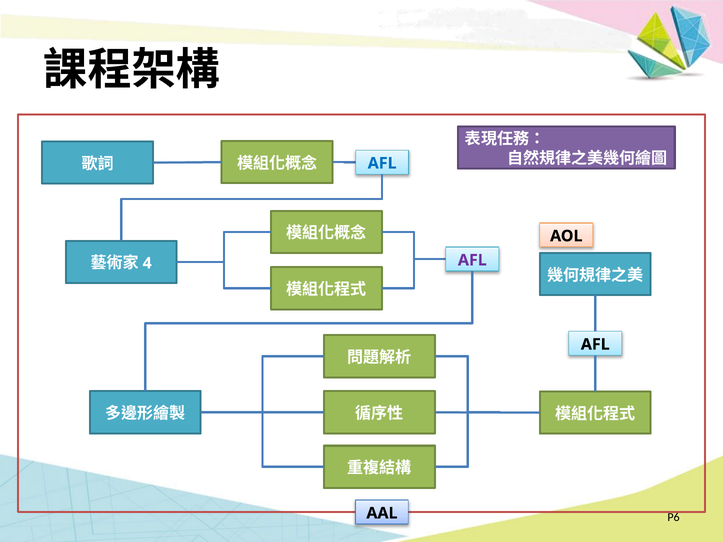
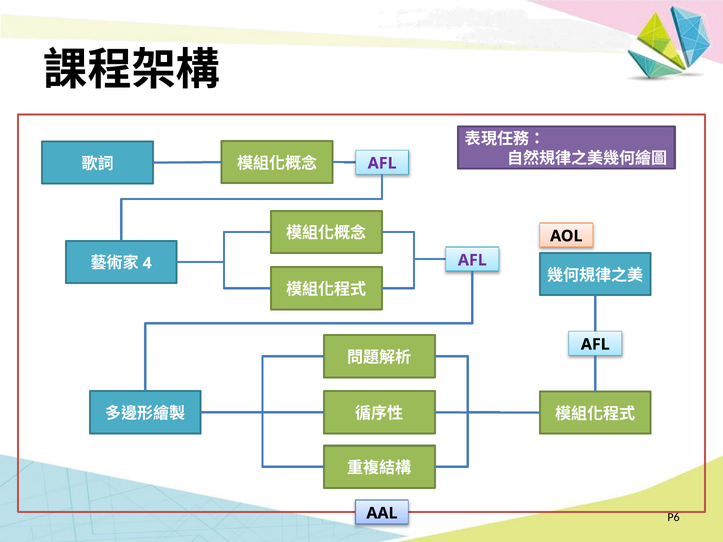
AFL at (382, 163) colour: blue -> purple
